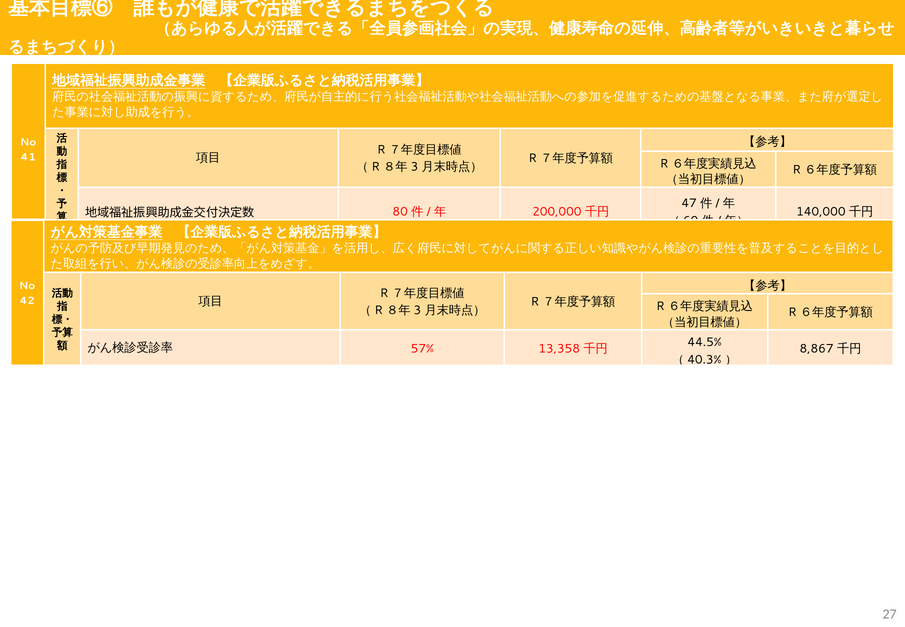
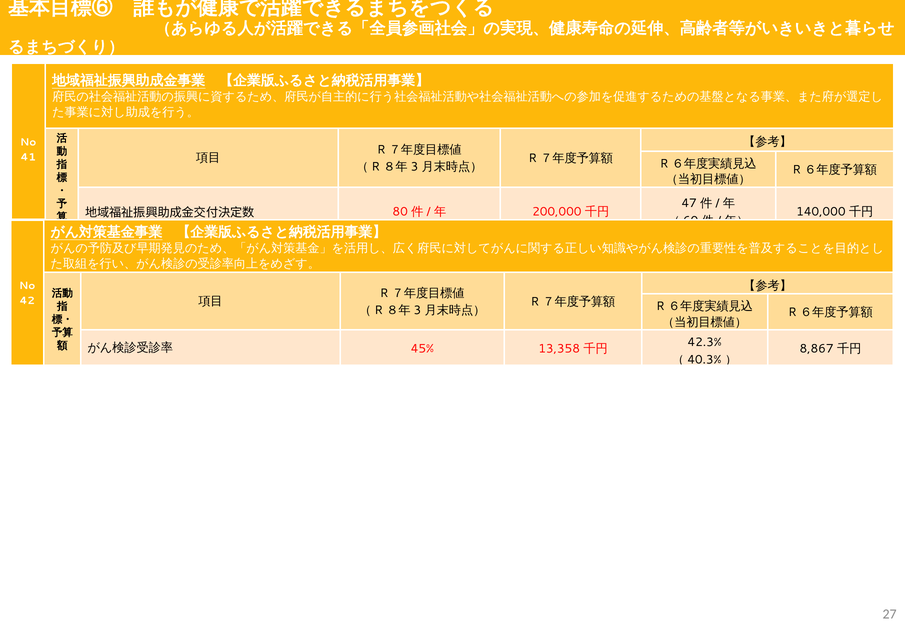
44.5%: 44.5% -> 42.3%
57%: 57% -> 45%
